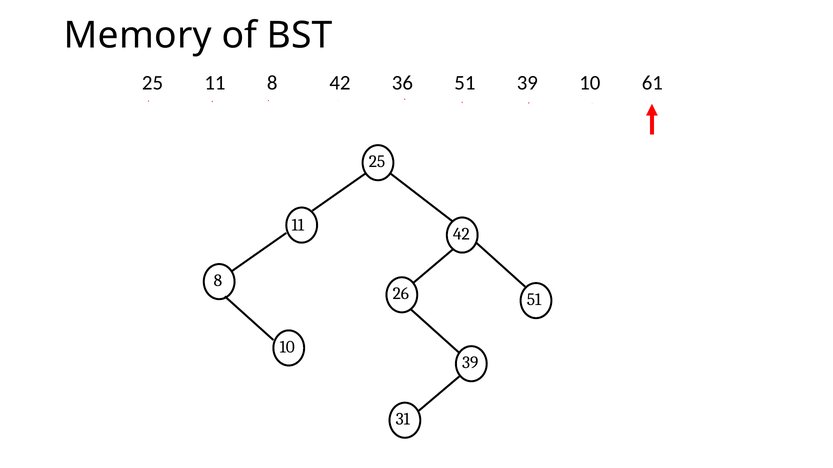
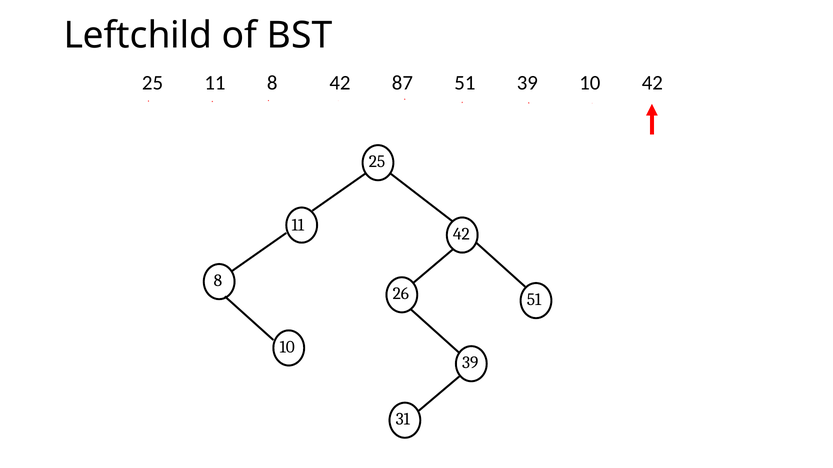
Memory: Memory -> Leftchild
36: 36 -> 87
10 61: 61 -> 42
